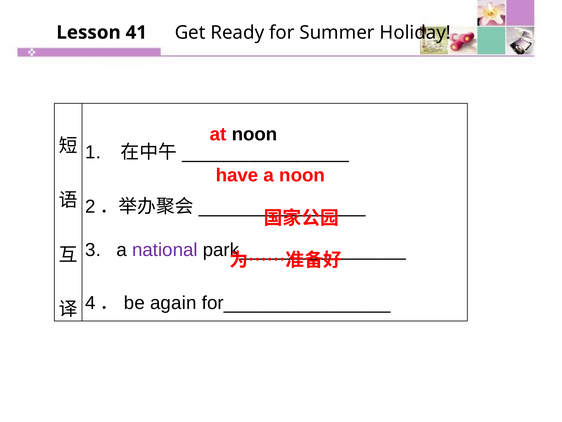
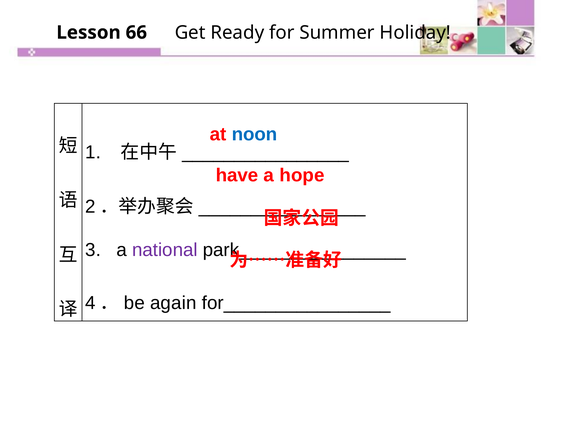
41: 41 -> 66
noon at (255, 134) colour: black -> blue
a noon: noon -> hope
